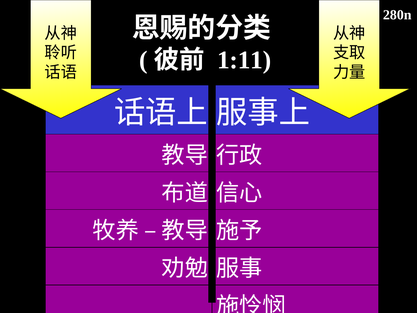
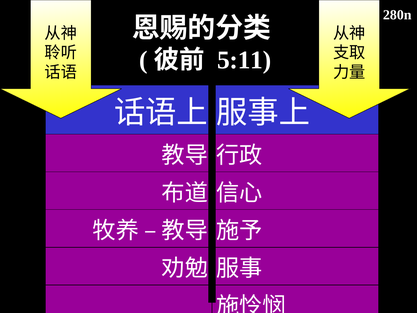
1:11: 1:11 -> 5:11
